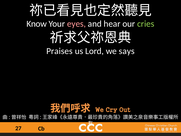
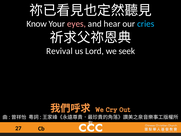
cries colour: light green -> light blue
Praises: Praises -> Revival
says: says -> seek
